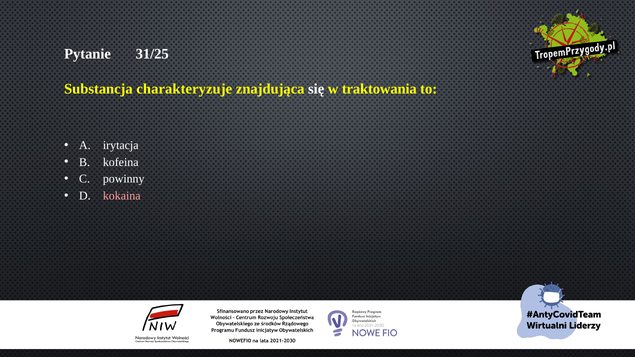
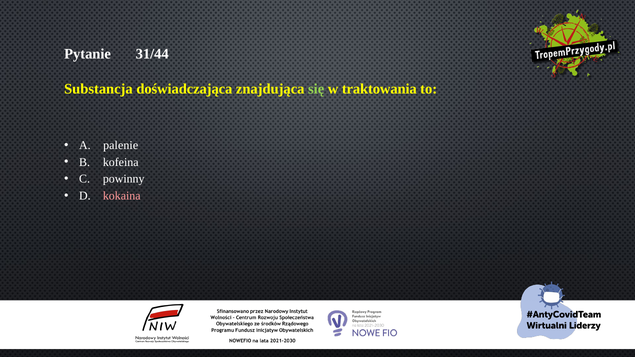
31/25: 31/25 -> 31/44
charakteryzuje: charakteryzuje -> doświadczająca
się colour: white -> light green
irytacja: irytacja -> palenie
